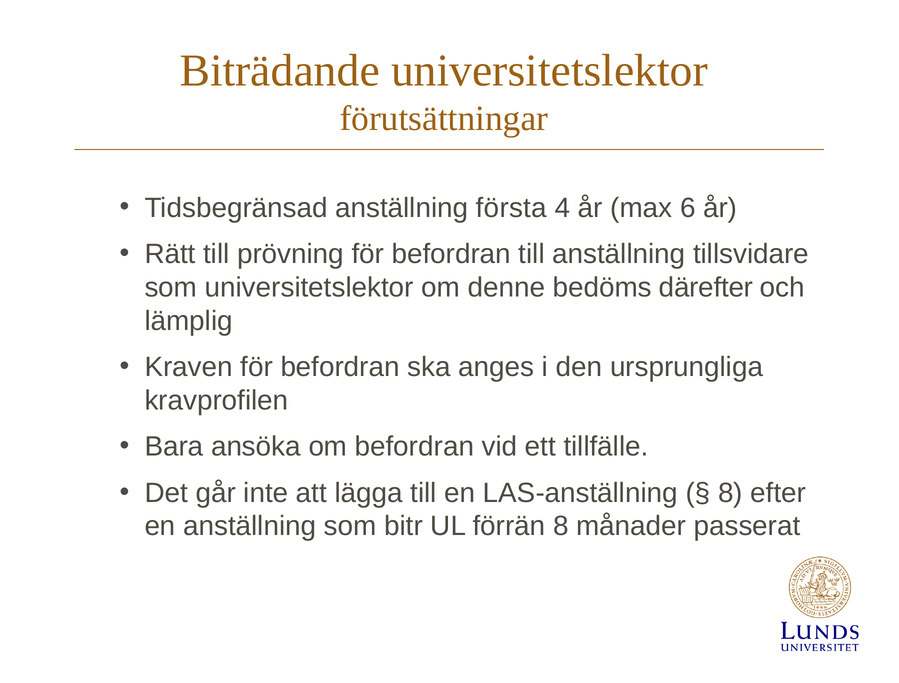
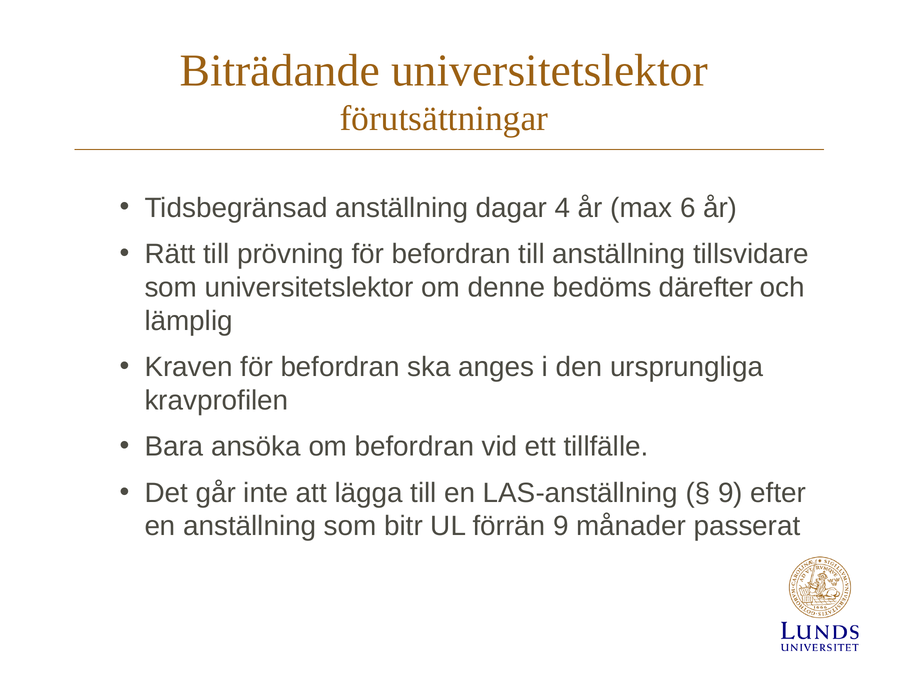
första: första -> dagar
8 at (730, 493): 8 -> 9
förrän 8: 8 -> 9
